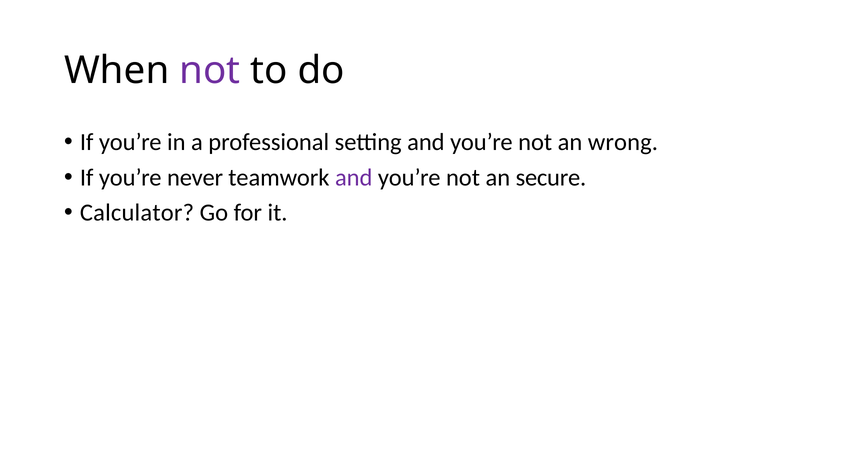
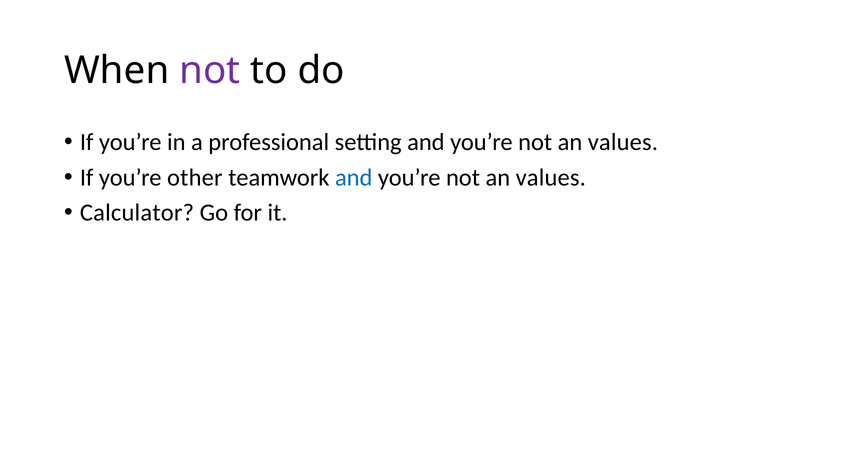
wrong at (623, 142): wrong -> values
never: never -> other
and at (354, 177) colour: purple -> blue
secure at (551, 177): secure -> values
